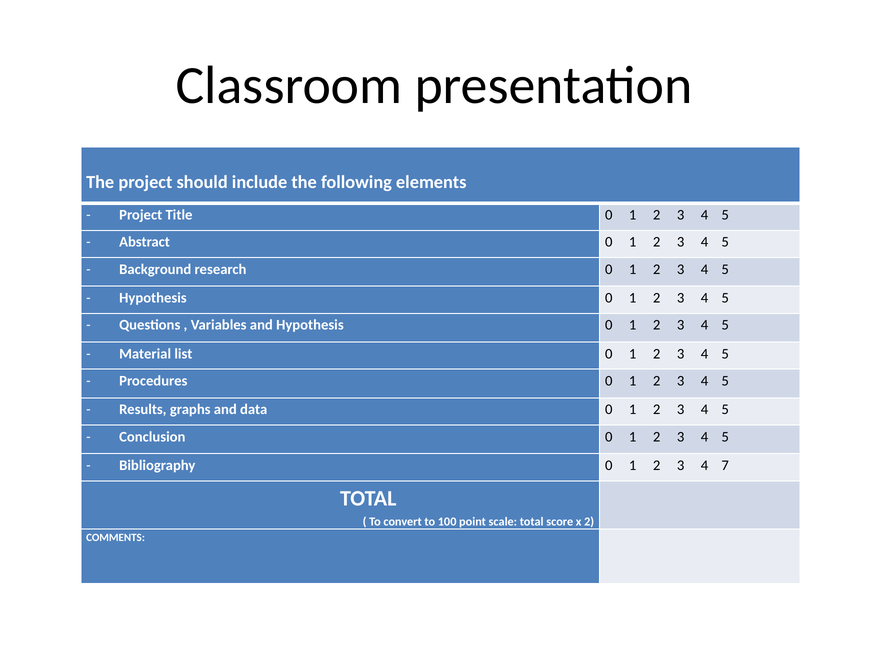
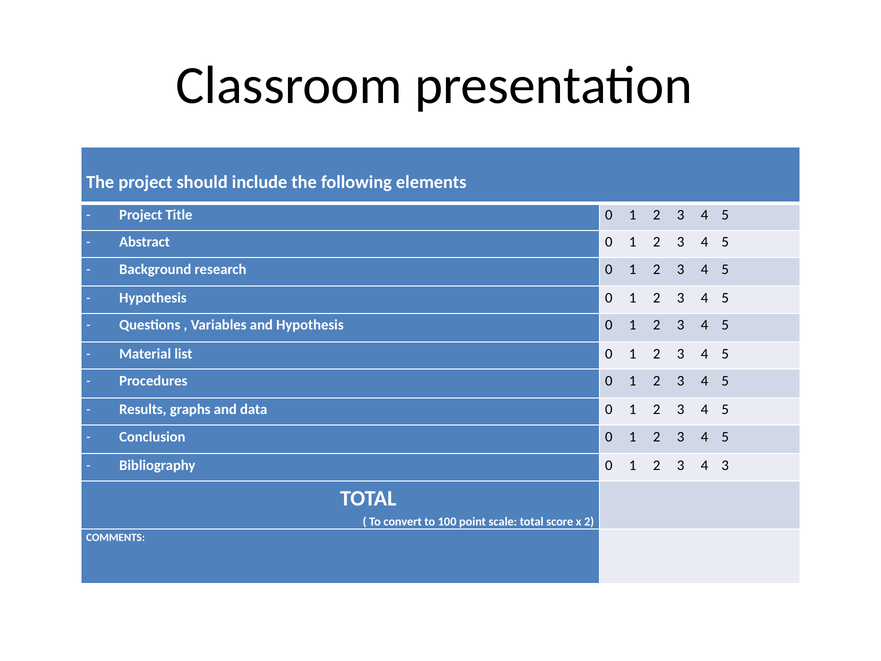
4 7: 7 -> 3
